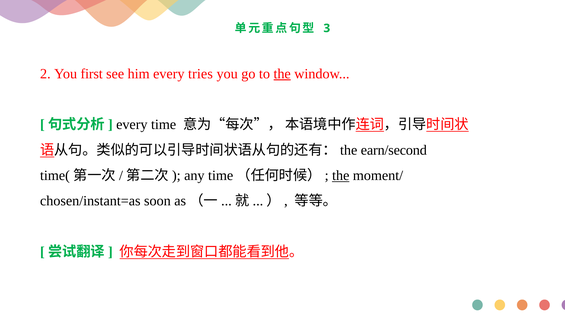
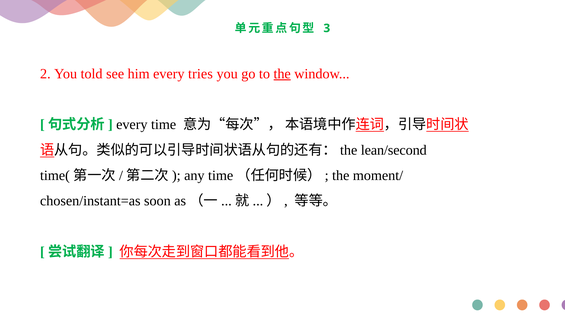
first: first -> told
earn/second: earn/second -> lean/second
the at (341, 175) underline: present -> none
